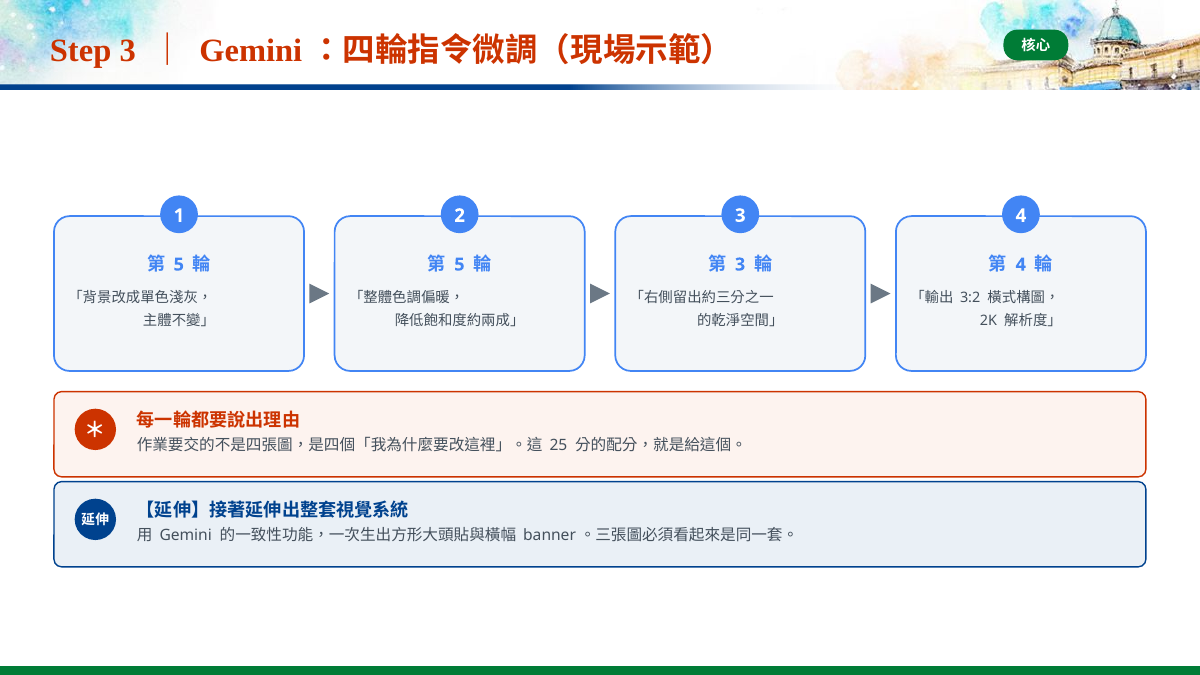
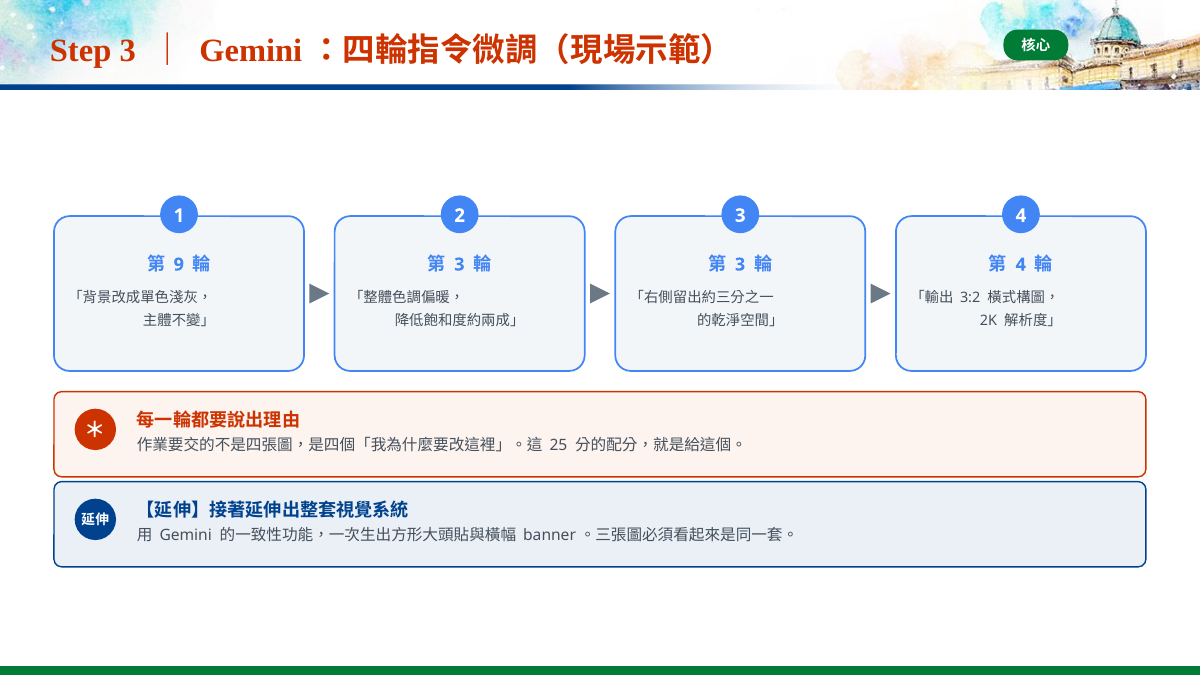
5 at (179, 265): 5 -> 9
5 at (459, 265): 5 -> 3
